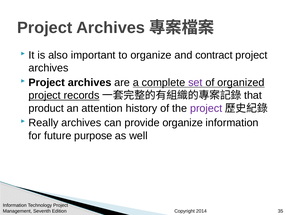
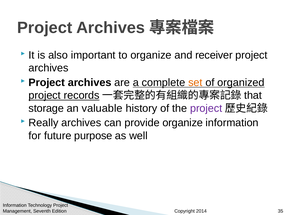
contract: contract -> receiver
set colour: purple -> orange
product: product -> storage
attention: attention -> valuable
